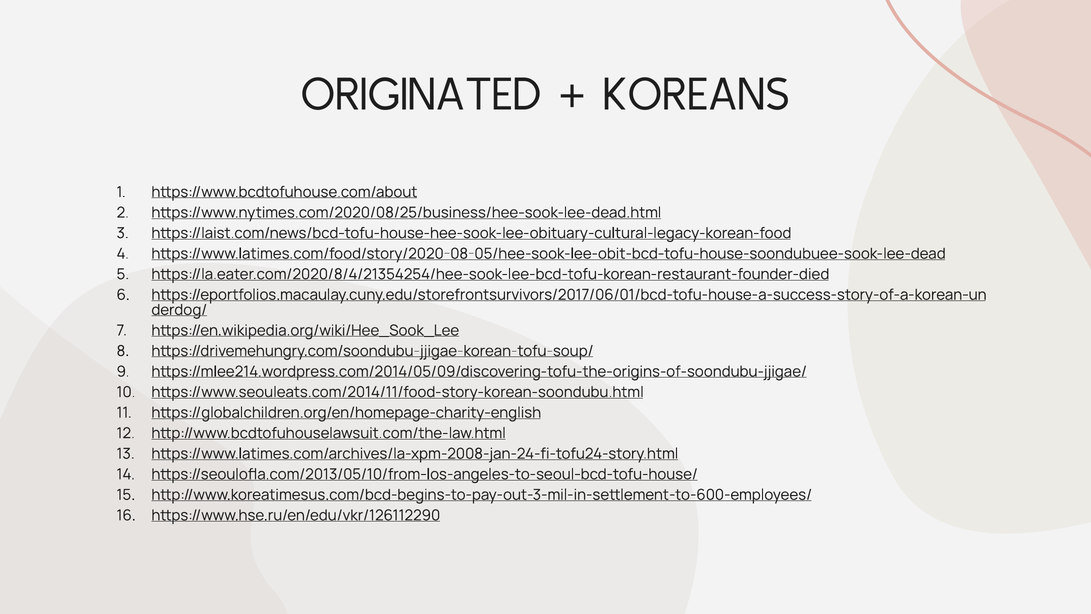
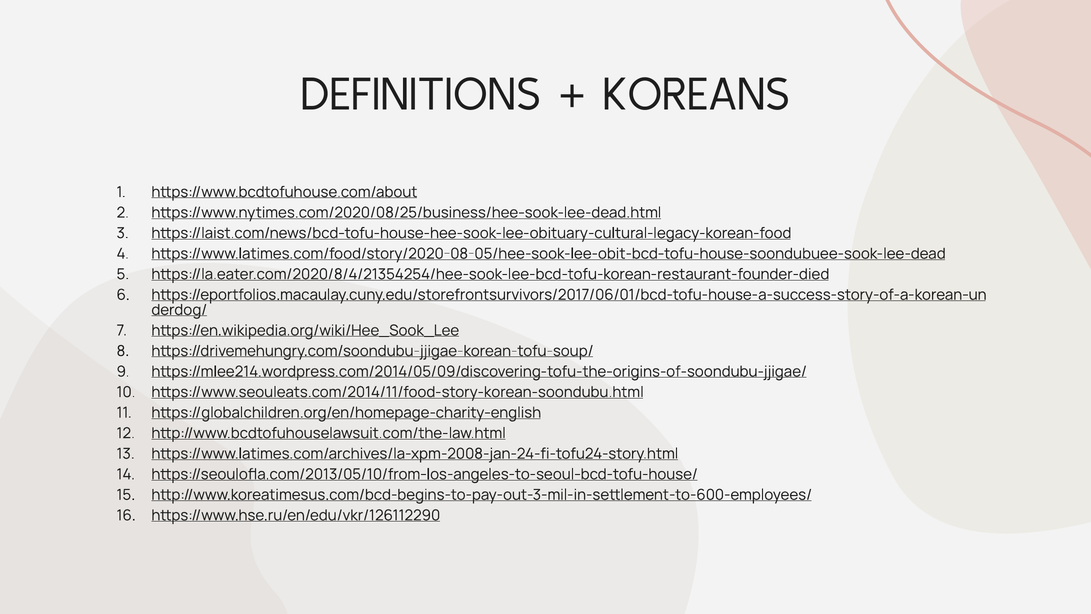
ORIGINATED: ORIGINATED -> DEFINITIONS
